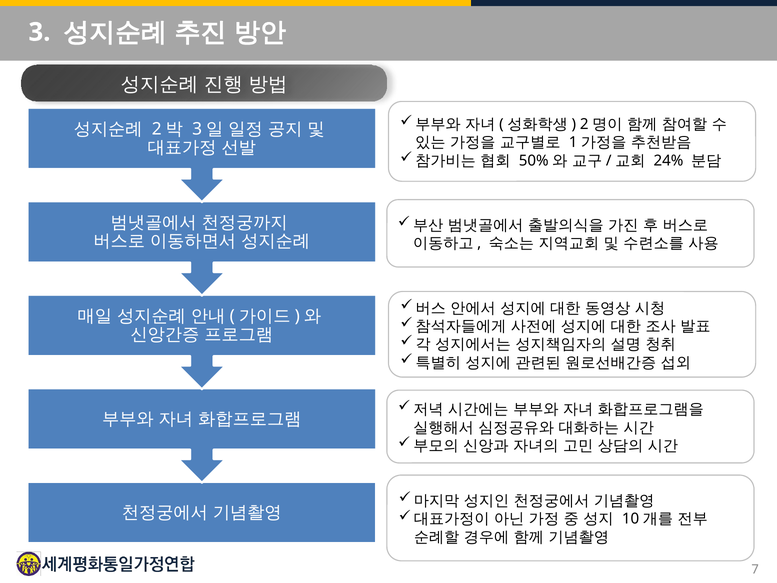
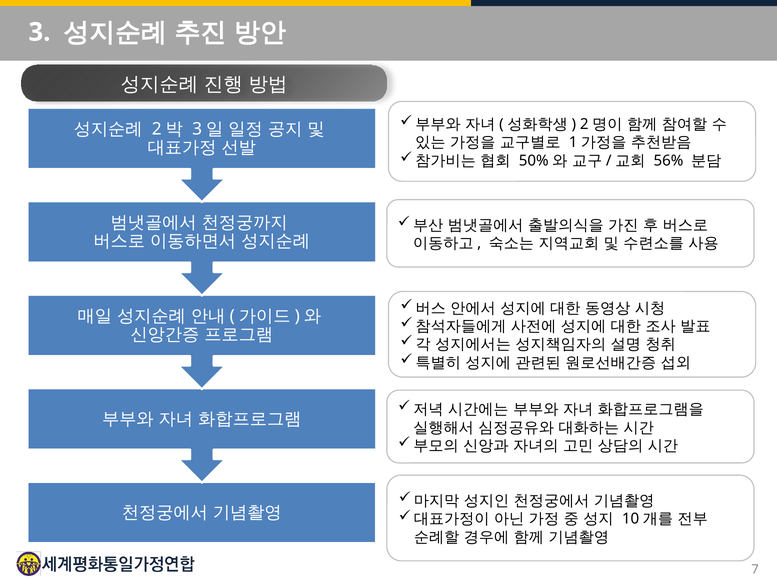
24%: 24% -> 56%
